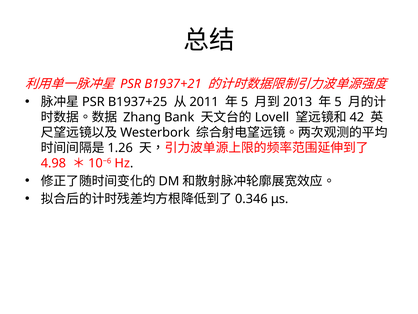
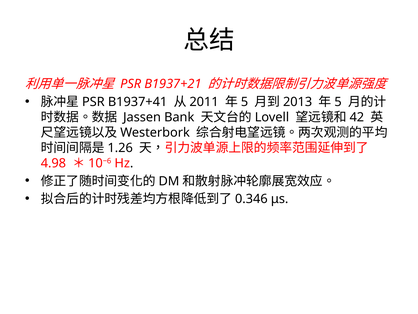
B1937+25: B1937+25 -> B1937+41
Zhang: Zhang -> Jassen
